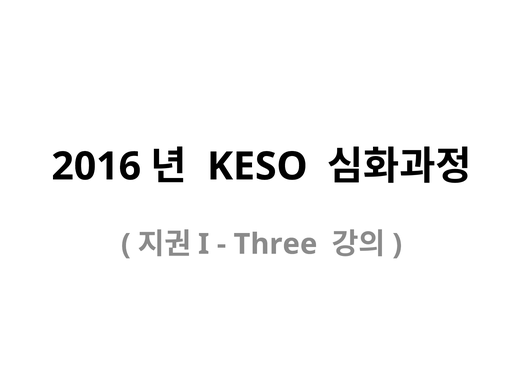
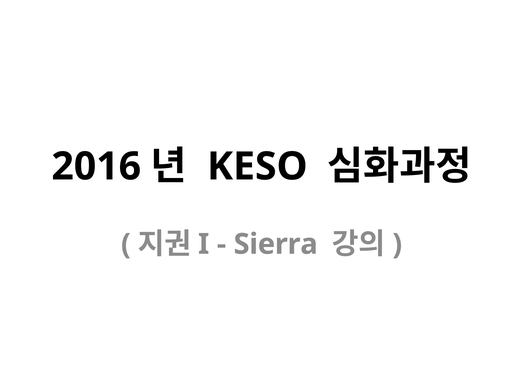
Three: Three -> Sierra
